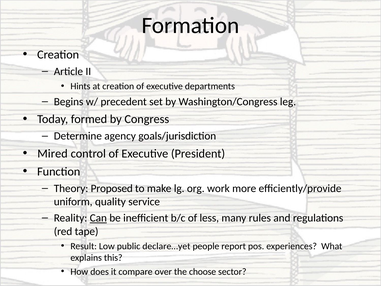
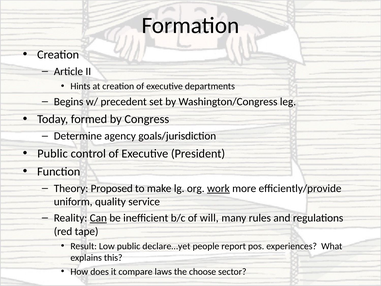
Mired at (53, 153): Mired -> Public
work underline: none -> present
less: less -> will
over: over -> laws
